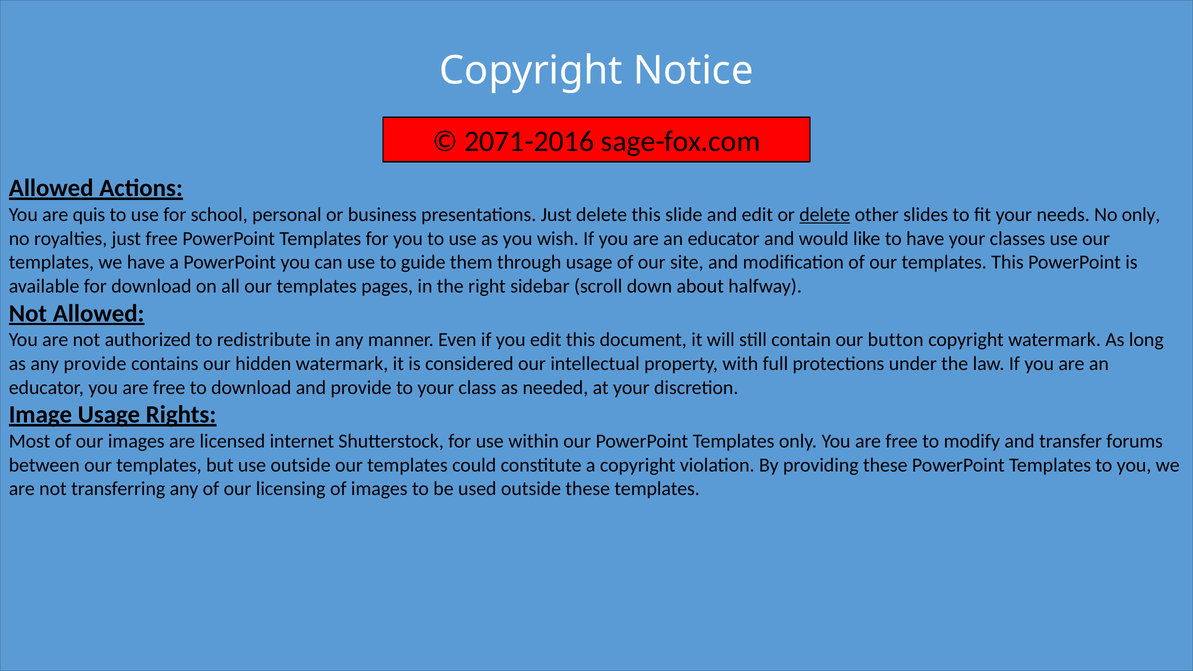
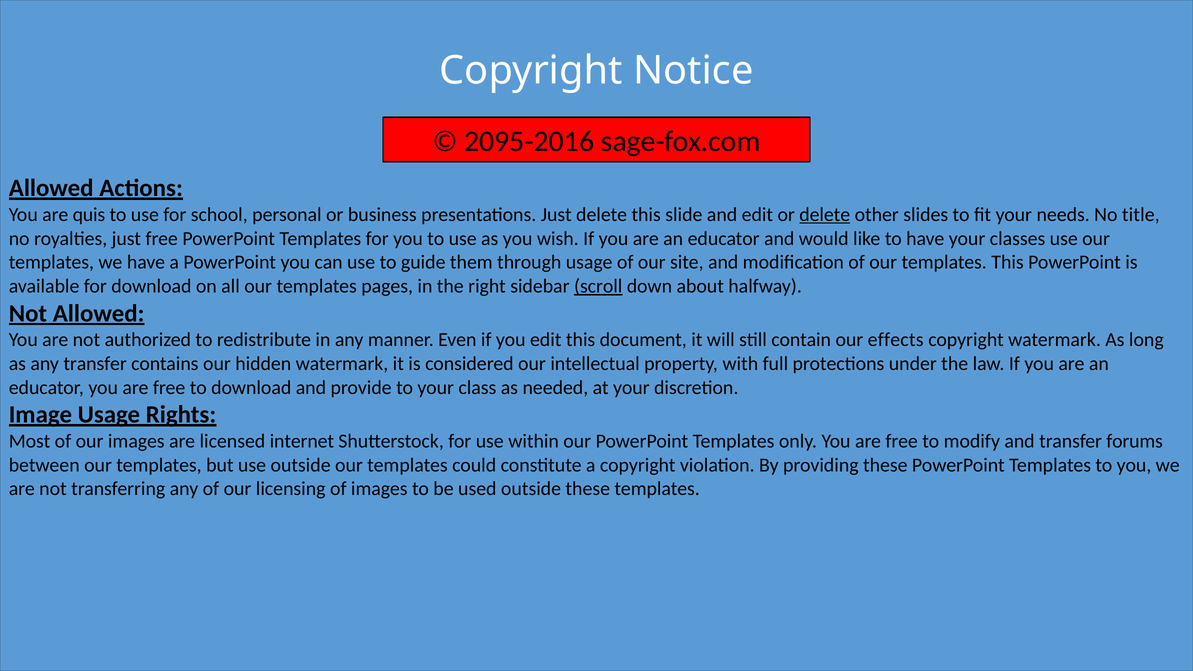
2071-2016: 2071-2016 -> 2095-2016
No only: only -> title
scroll underline: none -> present
button: button -> effects
any provide: provide -> transfer
